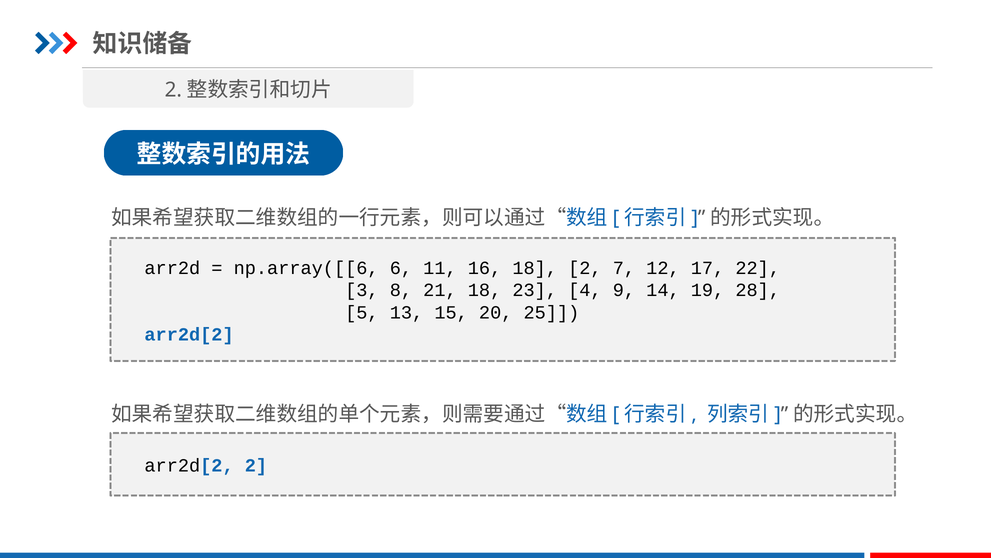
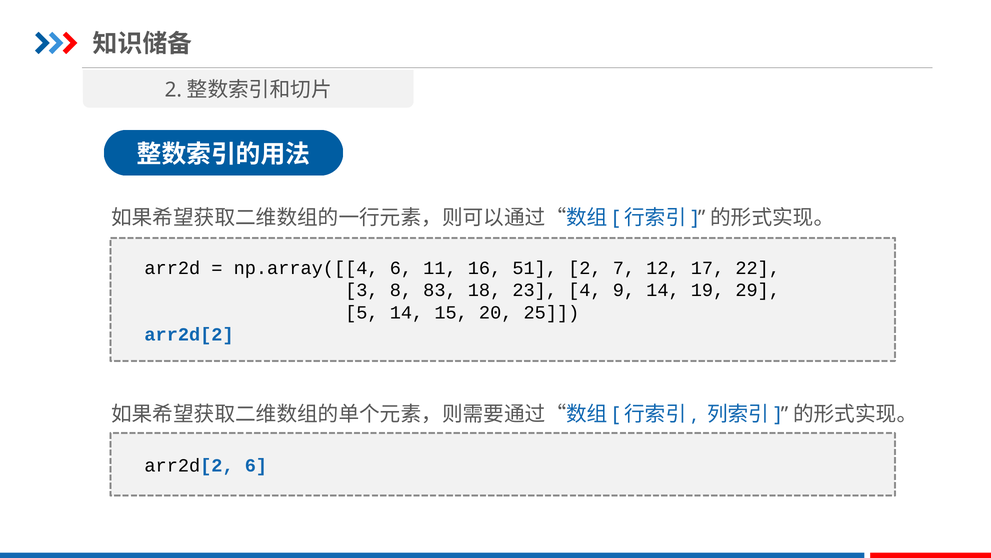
np.array([[6: np.array([[6 -> np.array([[4
16 18: 18 -> 51
21: 21 -> 83
28: 28 -> 29
5 13: 13 -> 14
arr2d[2 2: 2 -> 6
